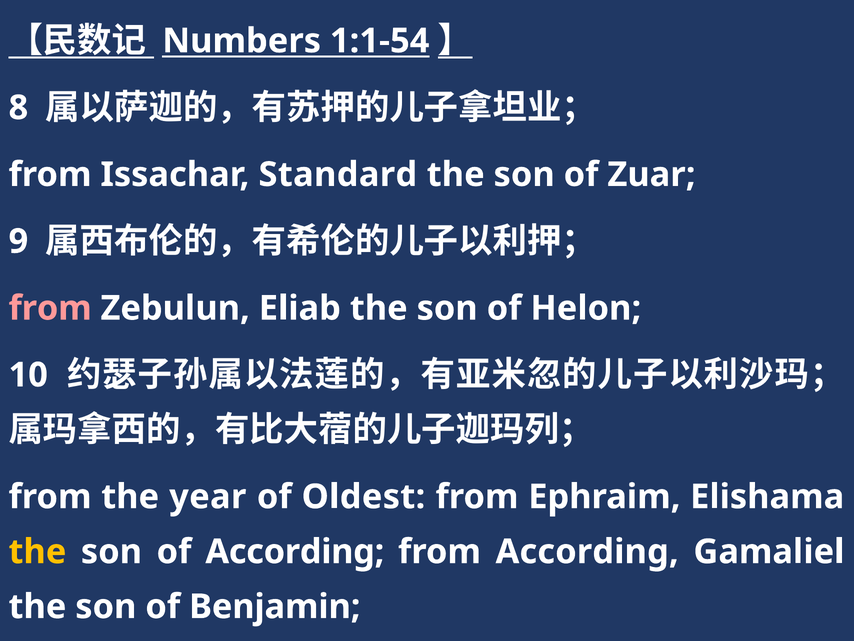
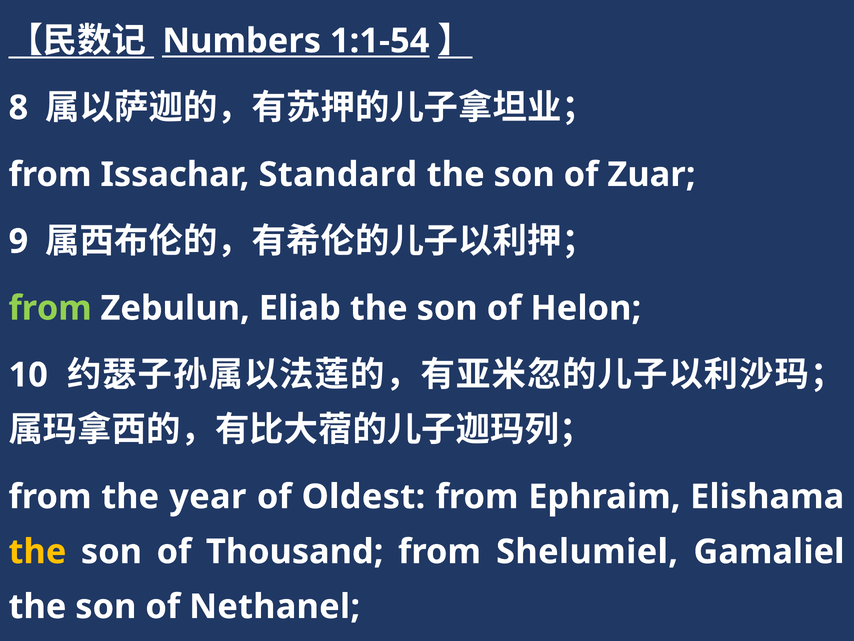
from at (50, 308) colour: pink -> light green
of According: According -> Thousand
from According: According -> Shelumiel
Benjamin: Benjamin -> Nethanel
